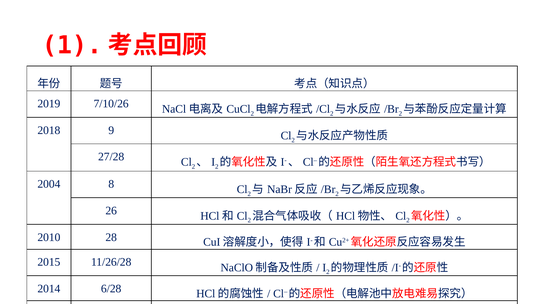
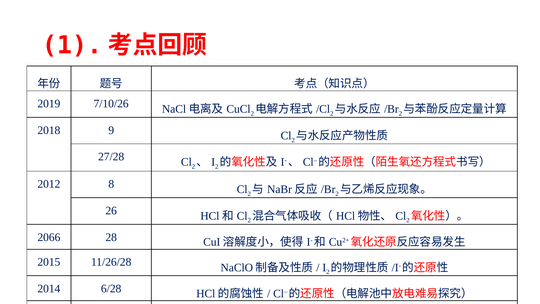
2004: 2004 -> 2012
2010: 2010 -> 2066
